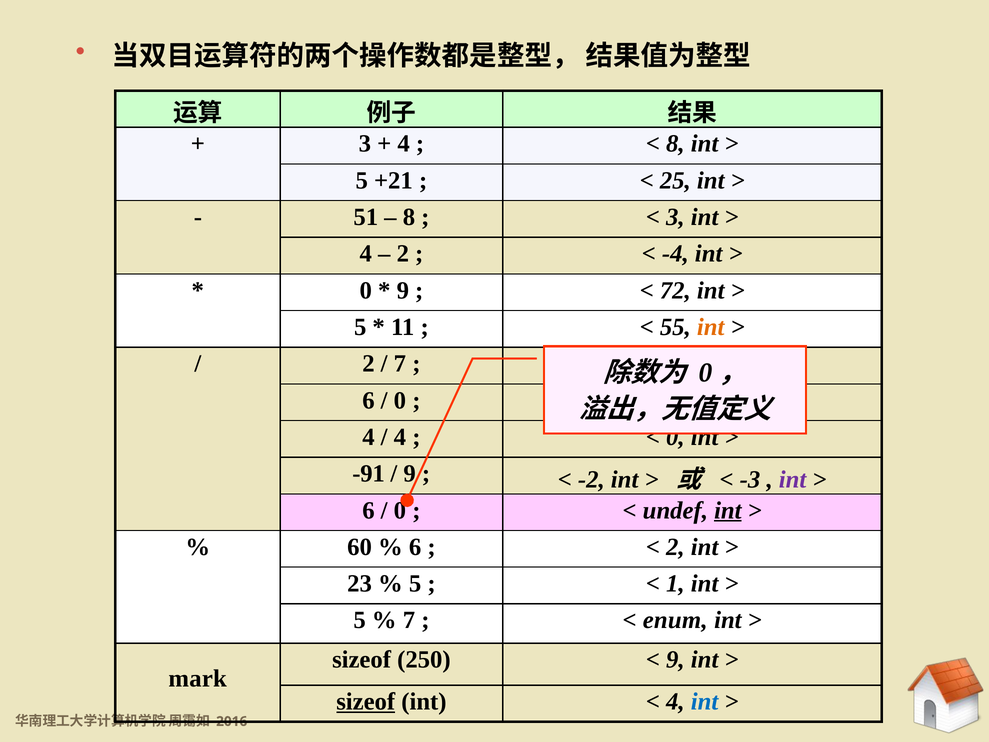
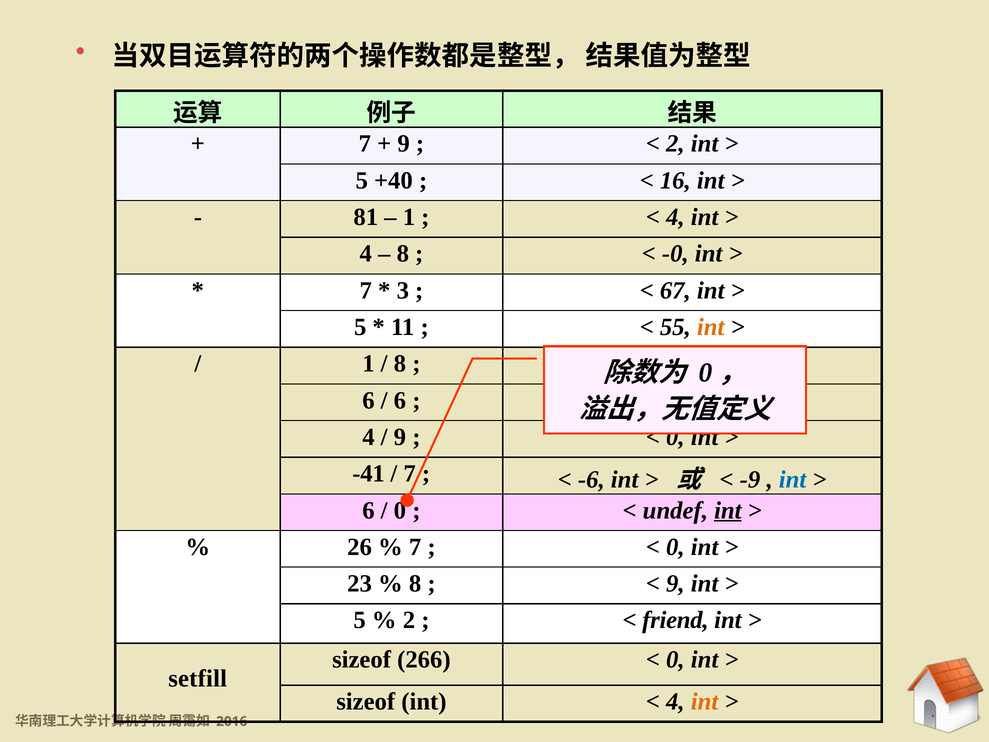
3 at (365, 144): 3 -> 7
4 at (404, 144): 4 -> 9
8 at (675, 144): 8 -> 2
+21: +21 -> +40
25: 25 -> 16
51: 51 -> 81
8 at (409, 217): 8 -> 1
3 at (675, 217): 3 -> 4
2 at (403, 254): 2 -> 8
-4: -4 -> -0
0 at (366, 290): 0 -> 7
9 at (403, 290): 9 -> 3
72: 72 -> 67
2 at (368, 364): 2 -> 1
7 at (400, 364): 7 -> 8
0 at (400, 400): 0 -> 6
4 at (400, 437): 4 -> 9
-91: -91 -> -41
9 at (410, 474): 9 -> 7
-2: -2 -> -6
-3: -3 -> -9
int at (793, 480) colour: purple -> blue
60: 60 -> 26
6 at (415, 547): 6 -> 7
2 at (675, 547): 2 -> 0
5 at (415, 583): 5 -> 8
1 at (675, 583): 1 -> 9
7 at (409, 620): 7 -> 2
enum: enum -> friend
250: 250 -> 266
9 at (675, 660): 9 -> 0
mark: mark -> setfill
sizeof at (366, 701) underline: present -> none
int at (705, 701) colour: blue -> orange
